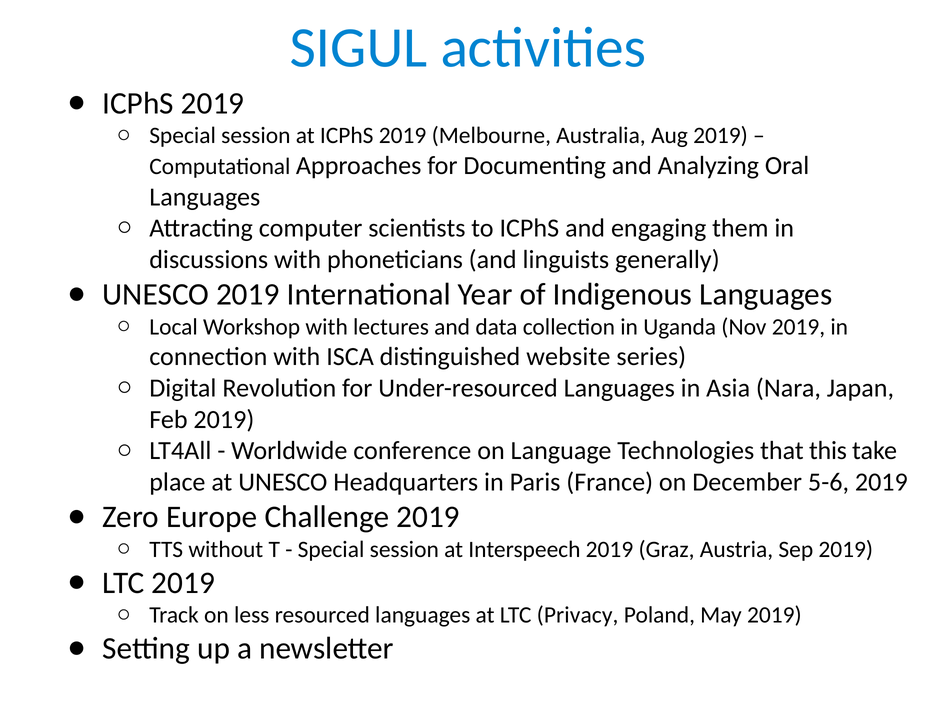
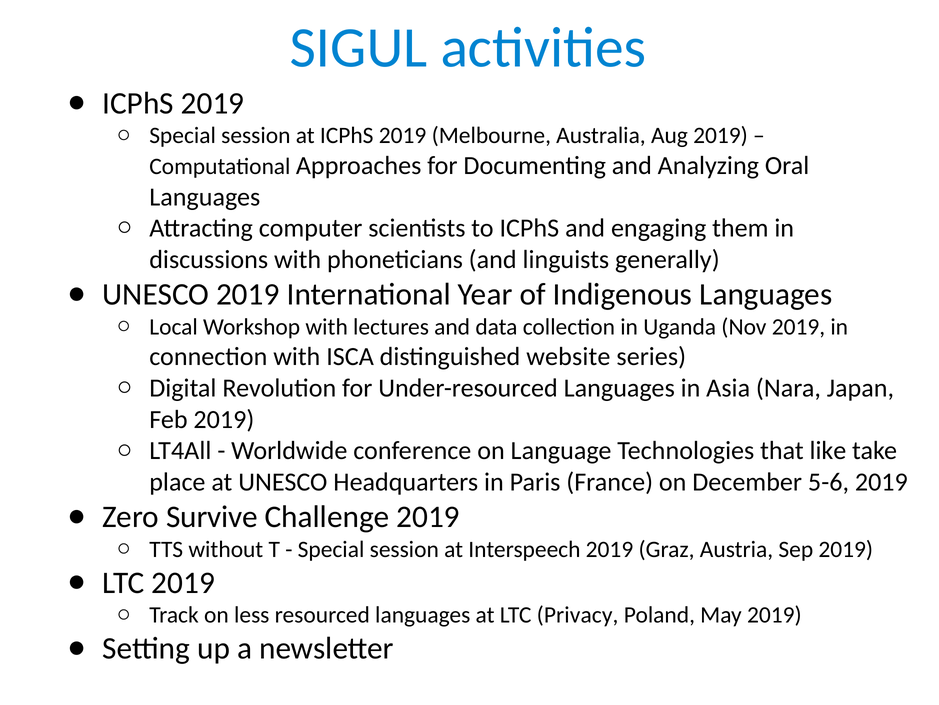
this: this -> like
Europe: Europe -> Survive
